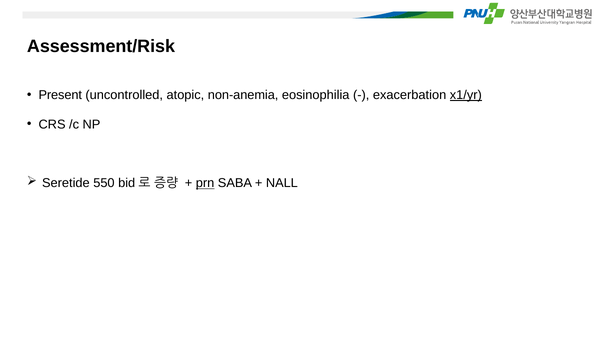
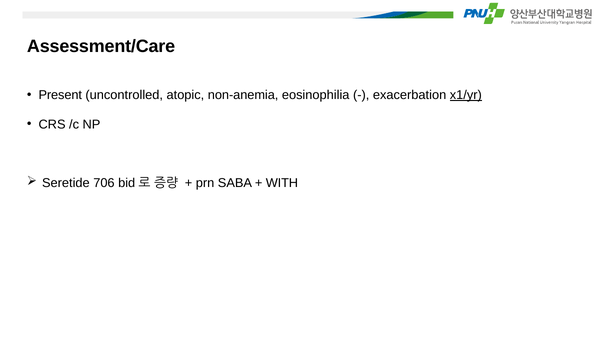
Assessment/Risk: Assessment/Risk -> Assessment/Care
550: 550 -> 706
prn underline: present -> none
NALL: NALL -> WITH
